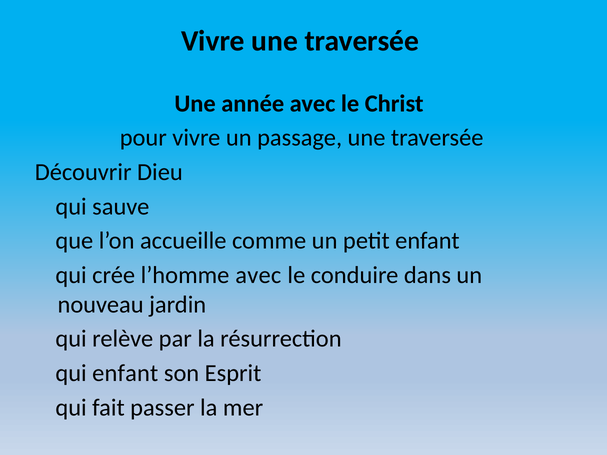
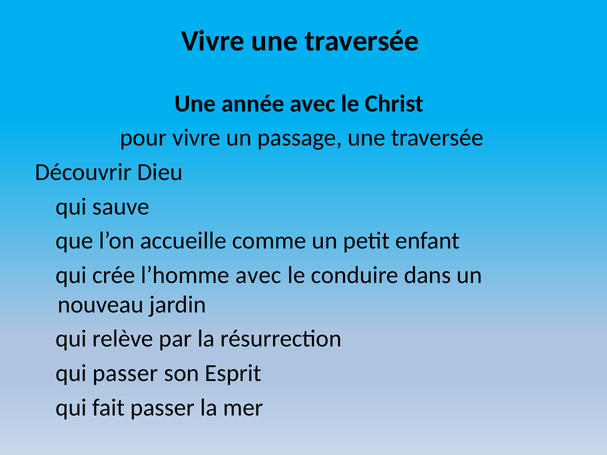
qui enfant: enfant -> passer
